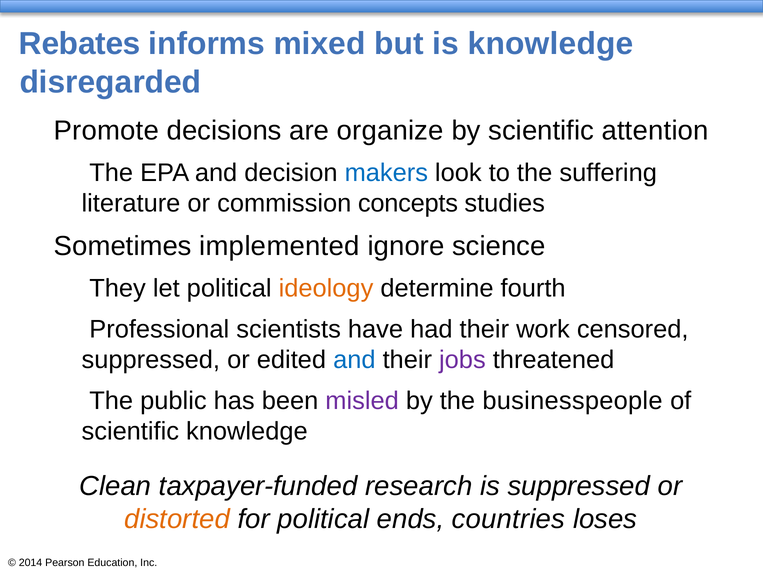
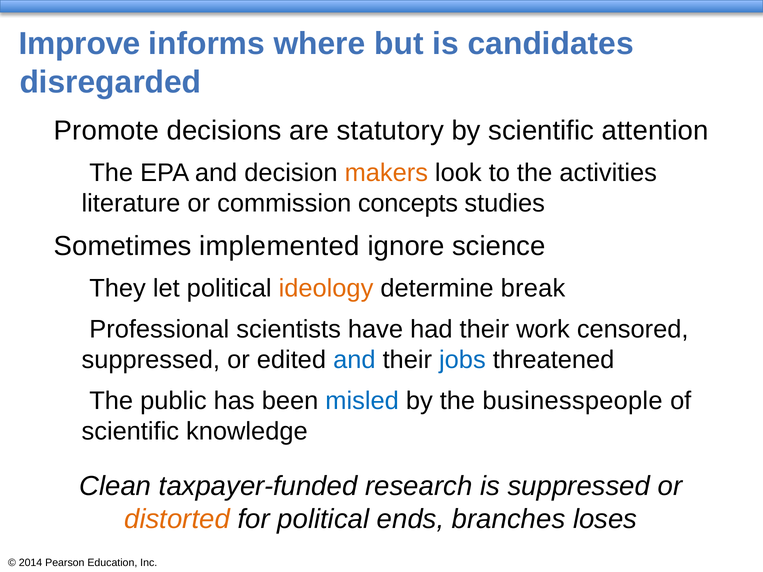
Rebates: Rebates -> Improve
mixed: mixed -> where
is knowledge: knowledge -> candidates
organize: organize -> statutory
makers colour: blue -> orange
suffering: suffering -> activities
fourth: fourth -> break
jobs colour: purple -> blue
misled colour: purple -> blue
countries: countries -> branches
